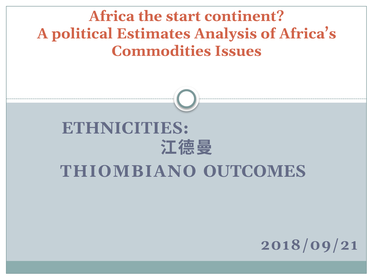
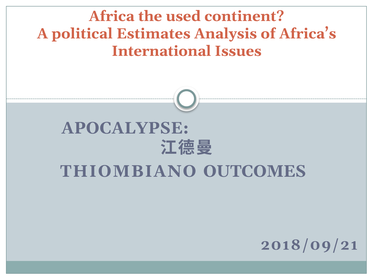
start: start -> used
Commodities: Commodities -> International
ETHNICITIES: ETHNICITIES -> APOCALYPSE
